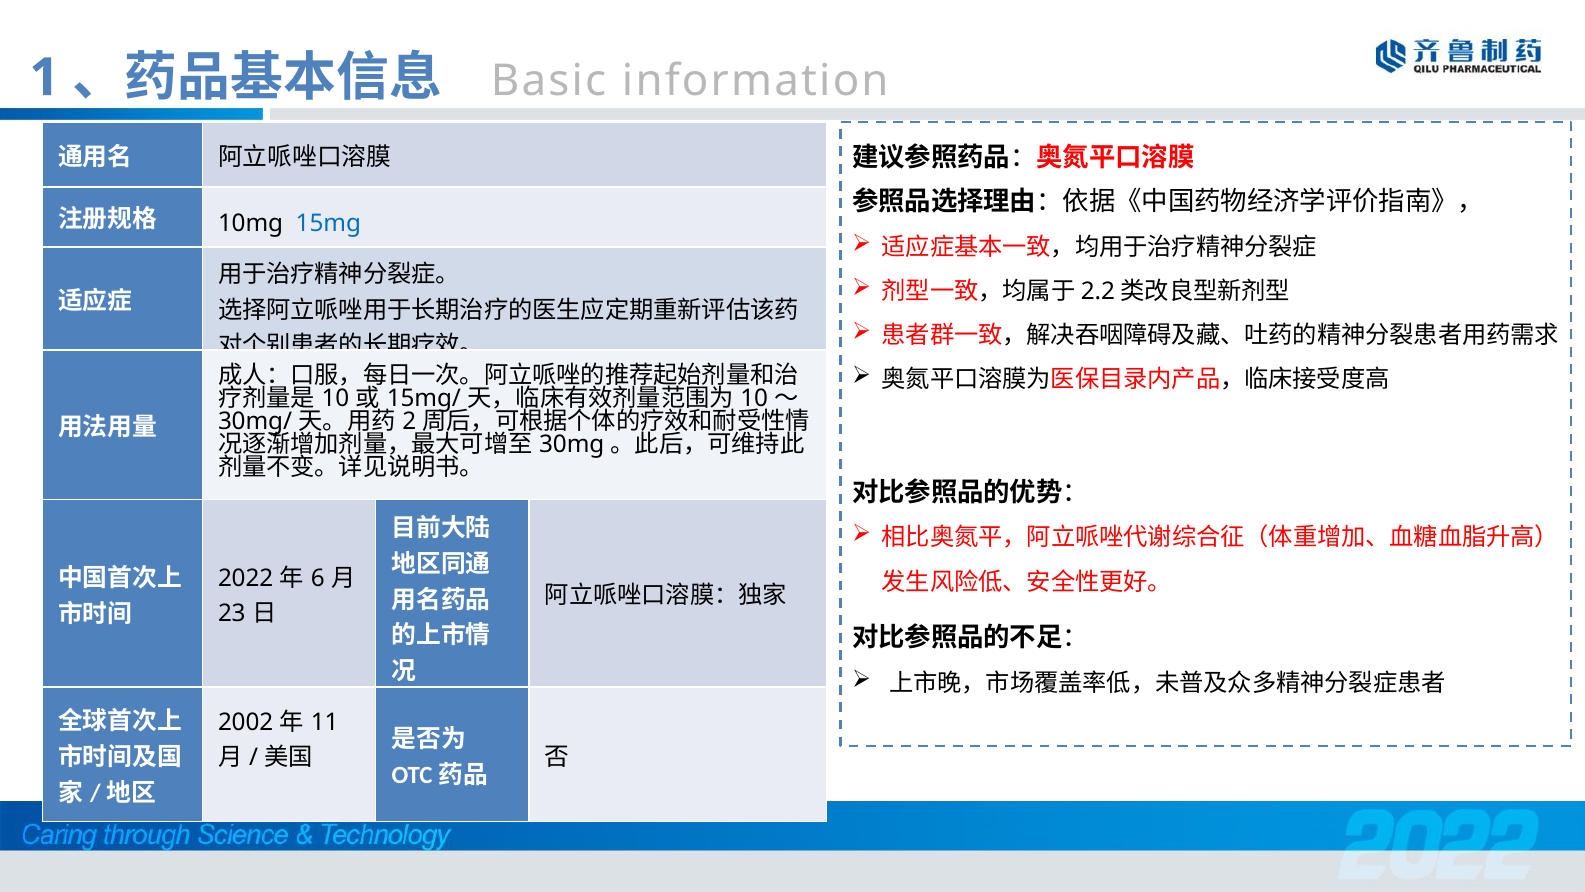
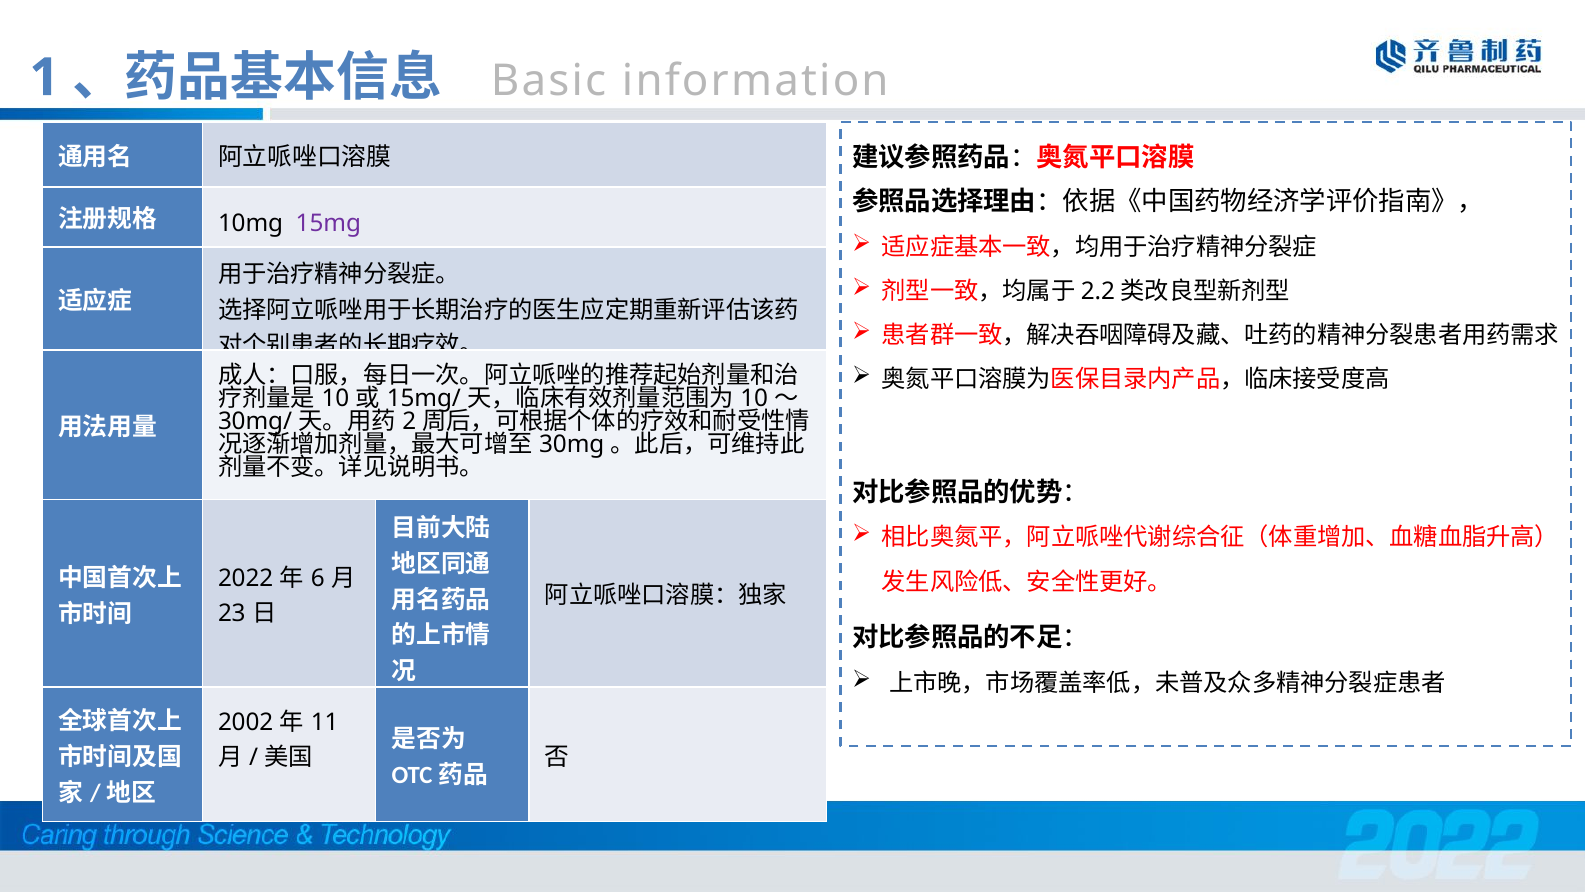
15mg colour: blue -> purple
